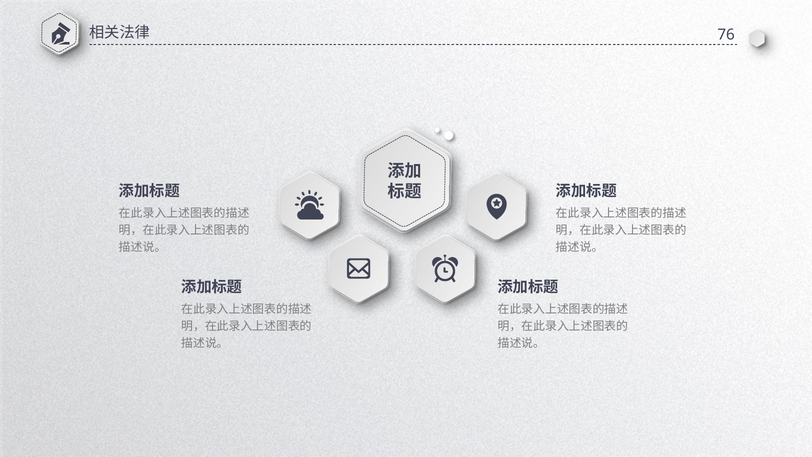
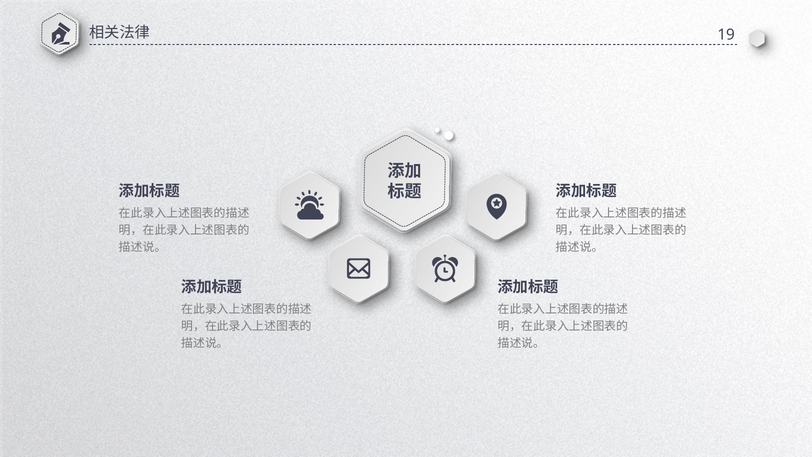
76: 76 -> 19
